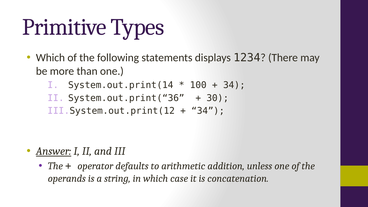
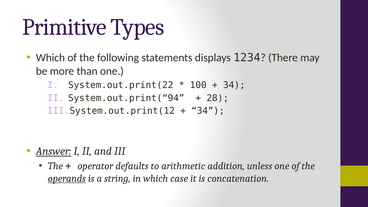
System.out.print(14: System.out.print(14 -> System.out.print(22
System.out.print(“36: System.out.print(“36 -> System.out.print(“94
30: 30 -> 28
operands underline: none -> present
